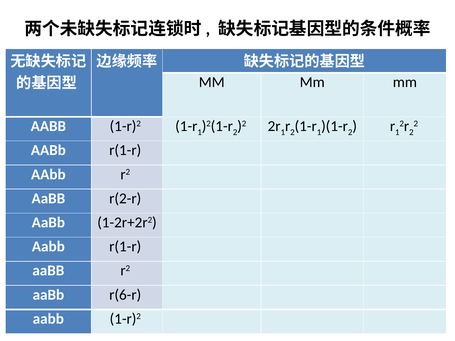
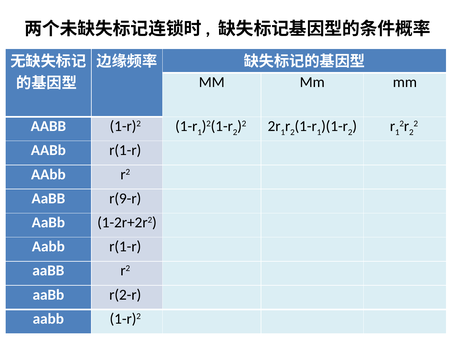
r(2-r: r(2-r -> r(9-r
r(6-r: r(6-r -> r(2-r
